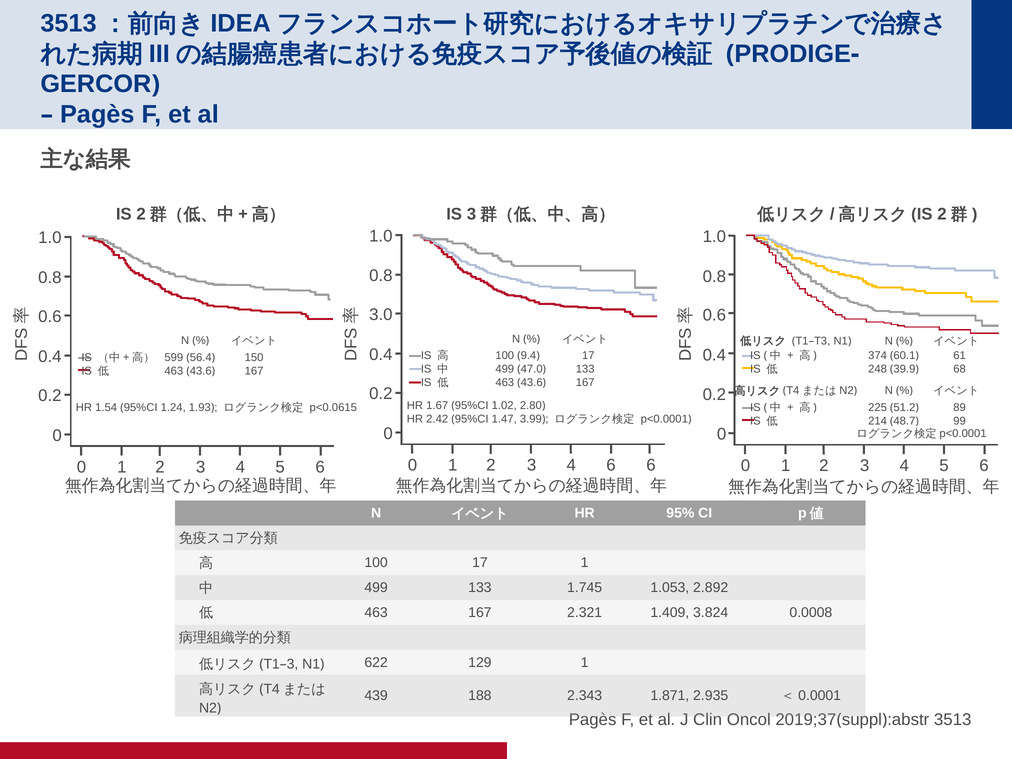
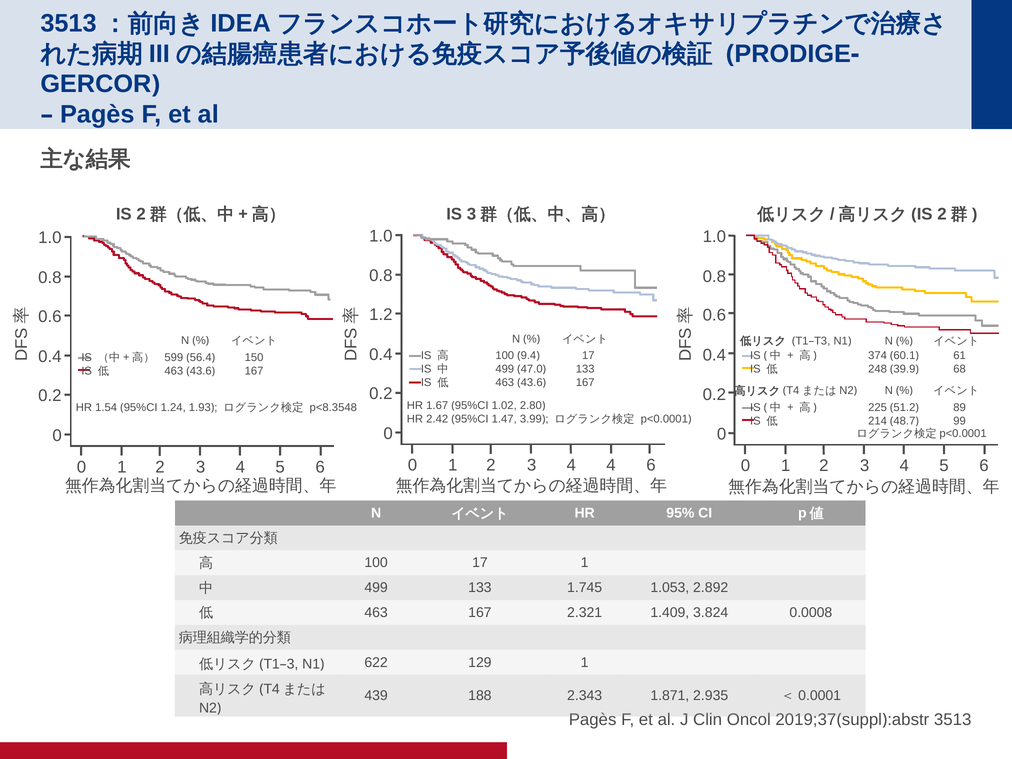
3.0: 3.0 -> 1.2
p<0.0615: p<0.0615 -> p<8.3548
4 6: 6 -> 4
